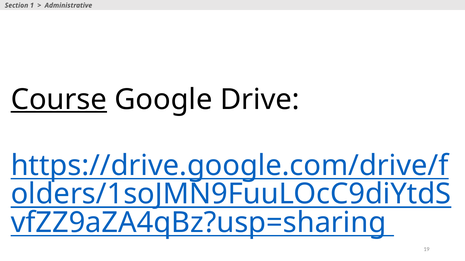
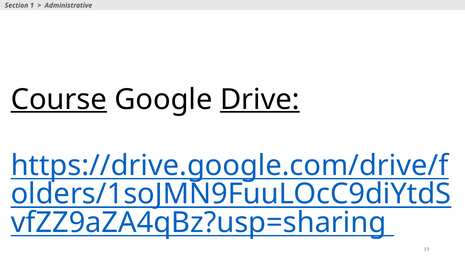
Drive underline: none -> present
